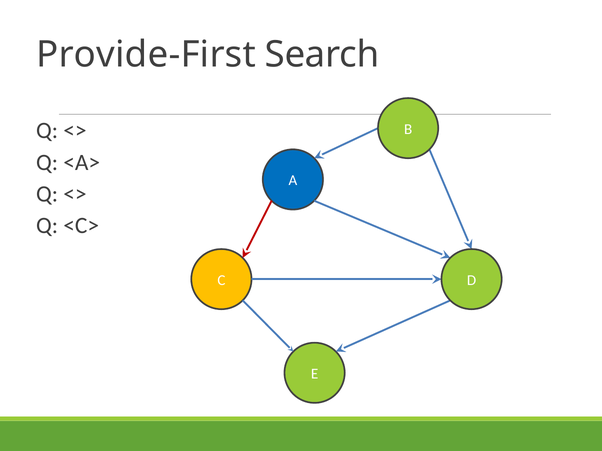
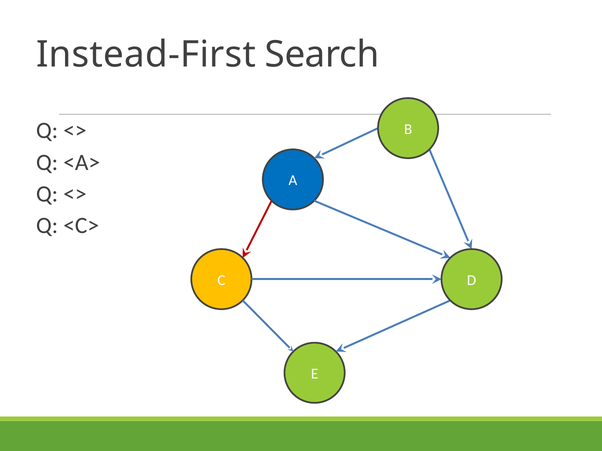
Provide-First: Provide-First -> Instead-First
